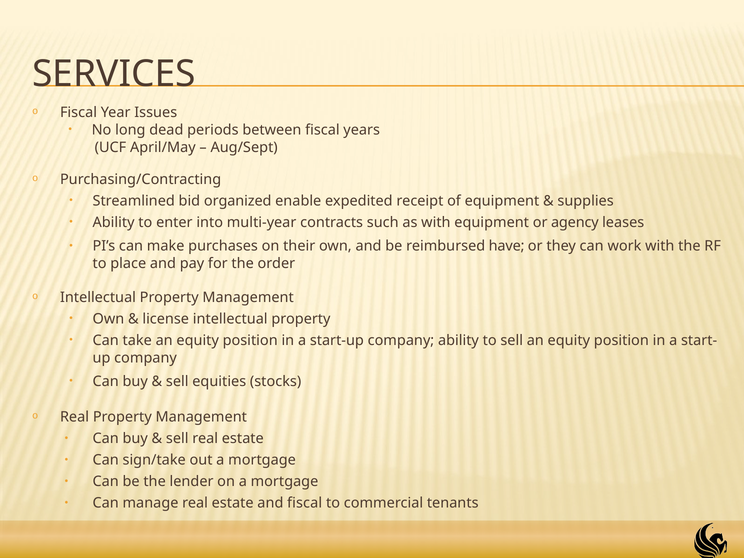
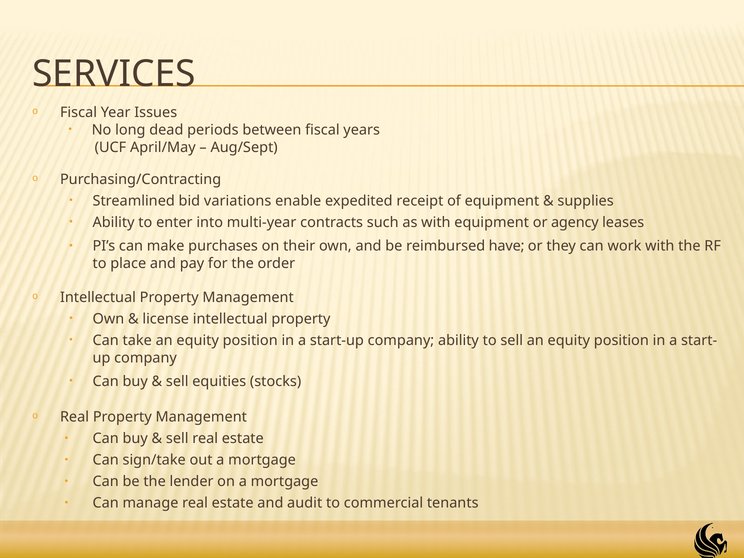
organized: organized -> variations
and fiscal: fiscal -> audit
